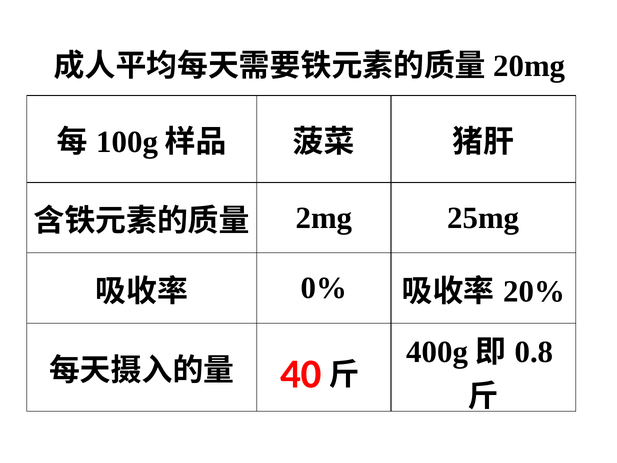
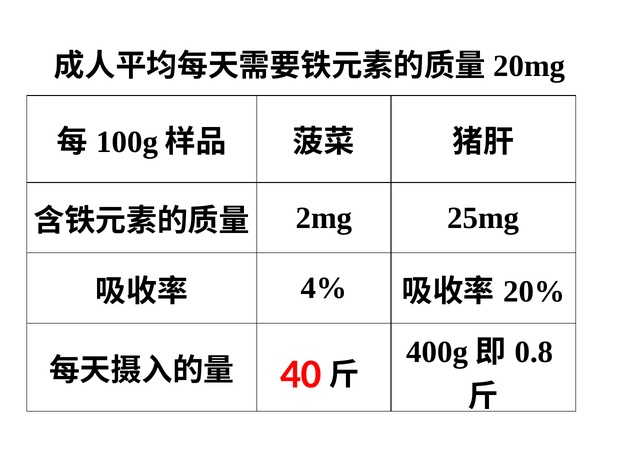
0%: 0% -> 4%
